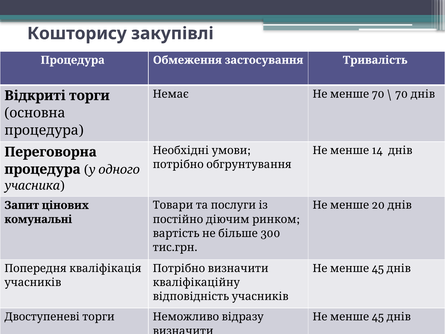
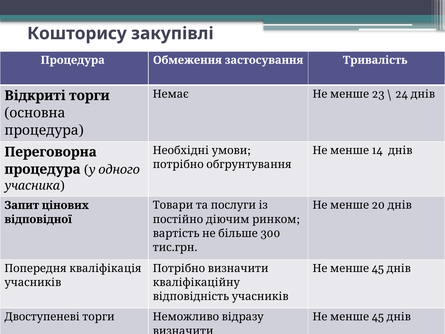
Немає 70: 70 -> 23
70 at (402, 94): 70 -> 24
комунальні: комунальні -> відповідної
